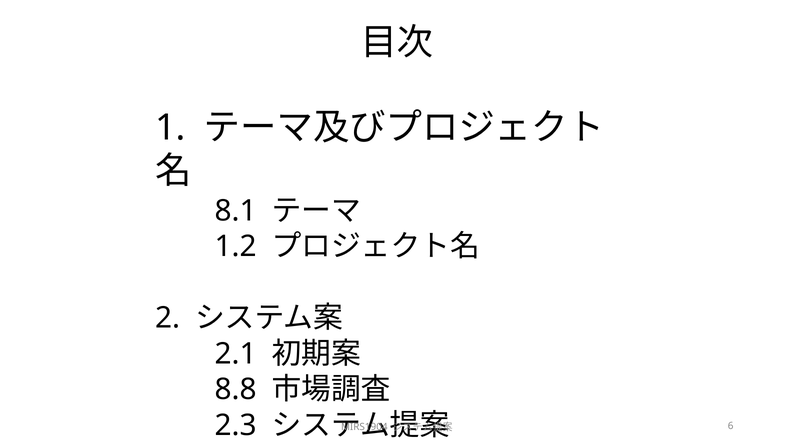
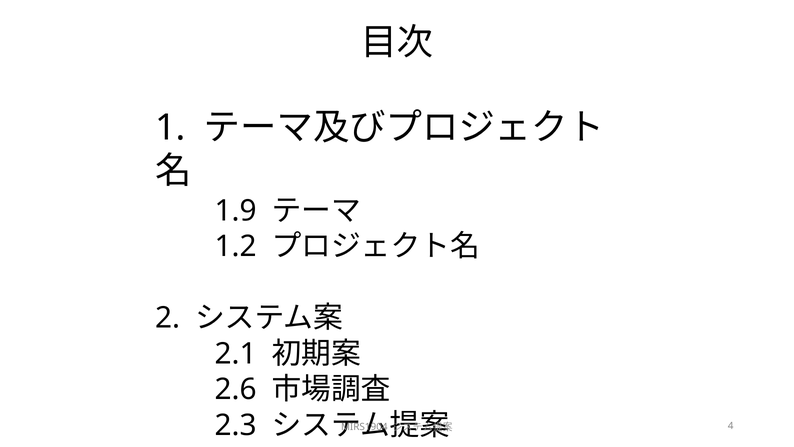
8.1: 8.1 -> 1.9
8.8: 8.8 -> 2.6
6: 6 -> 4
